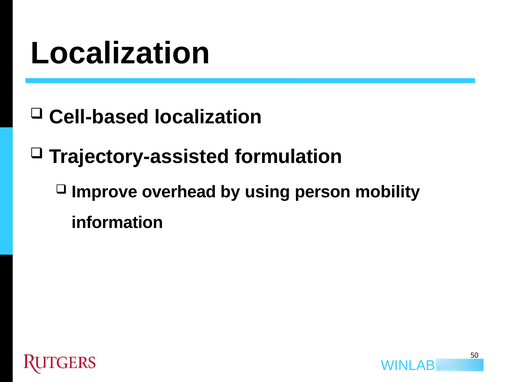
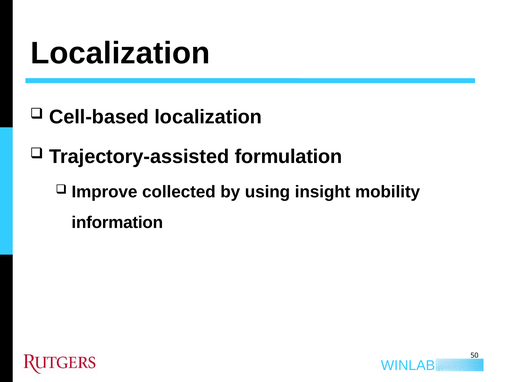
overhead: overhead -> collected
person: person -> insight
